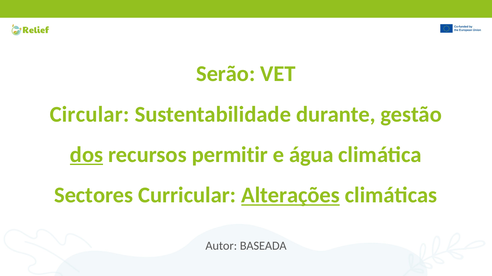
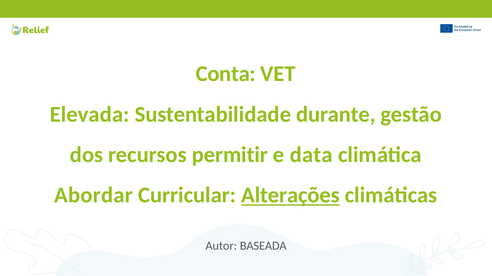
Serão: Serão -> Conta
Circular: Circular -> Elevada
dos underline: present -> none
água: água -> data
Sectores: Sectores -> Abordar
